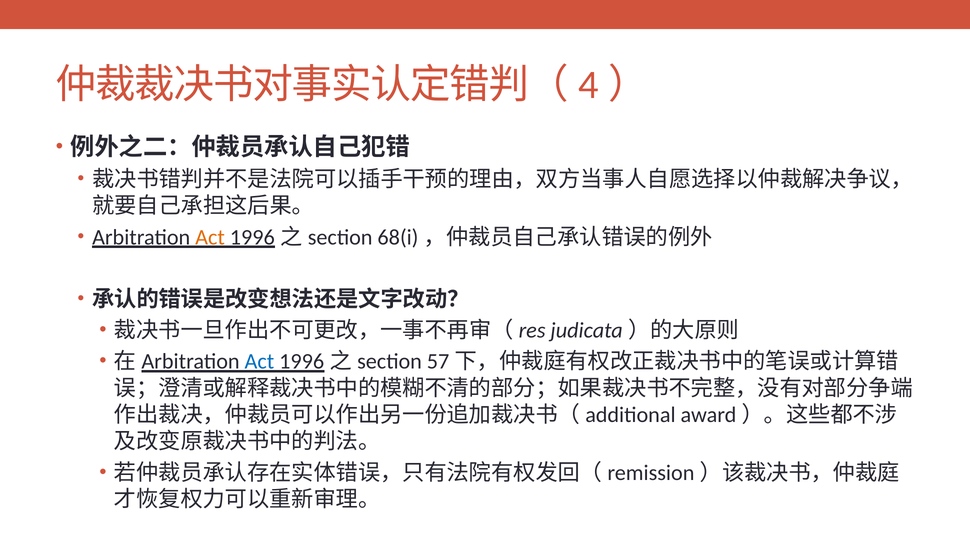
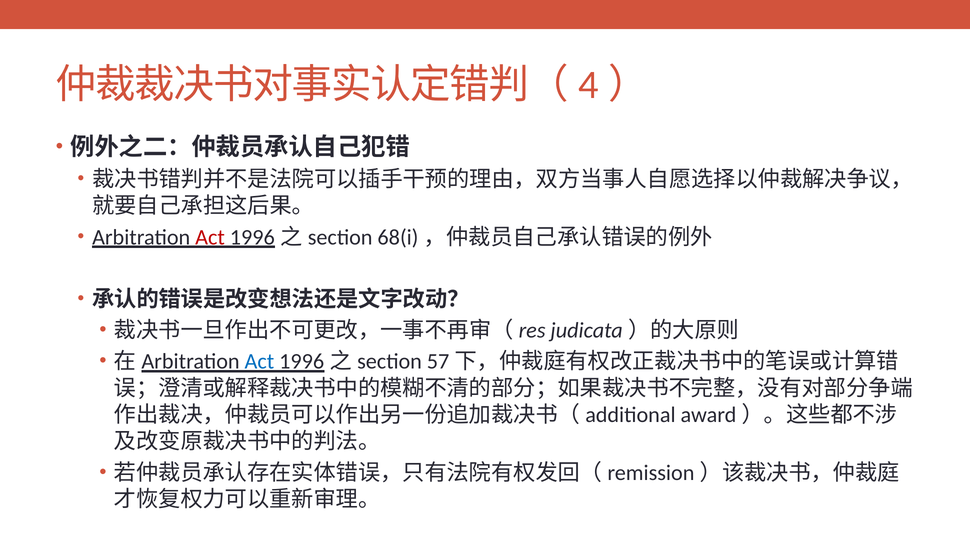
Act at (210, 237) colour: orange -> red
